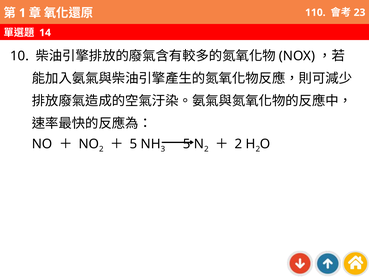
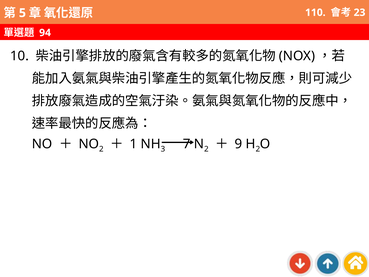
1: 1 -> 5
14: 14 -> 94
5 at (133, 144): 5 -> 1
3 5: 5 -> 7
2 at (238, 144): 2 -> 9
